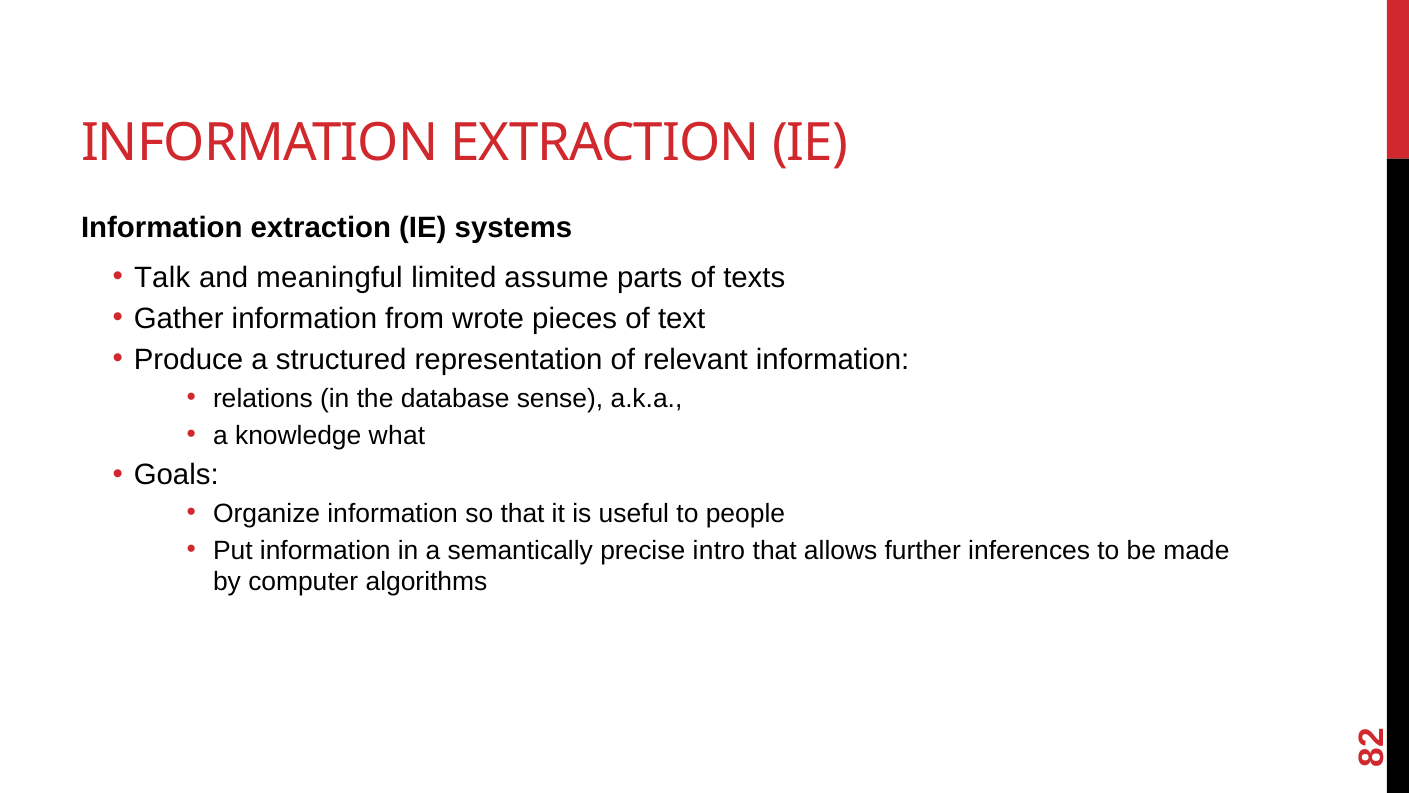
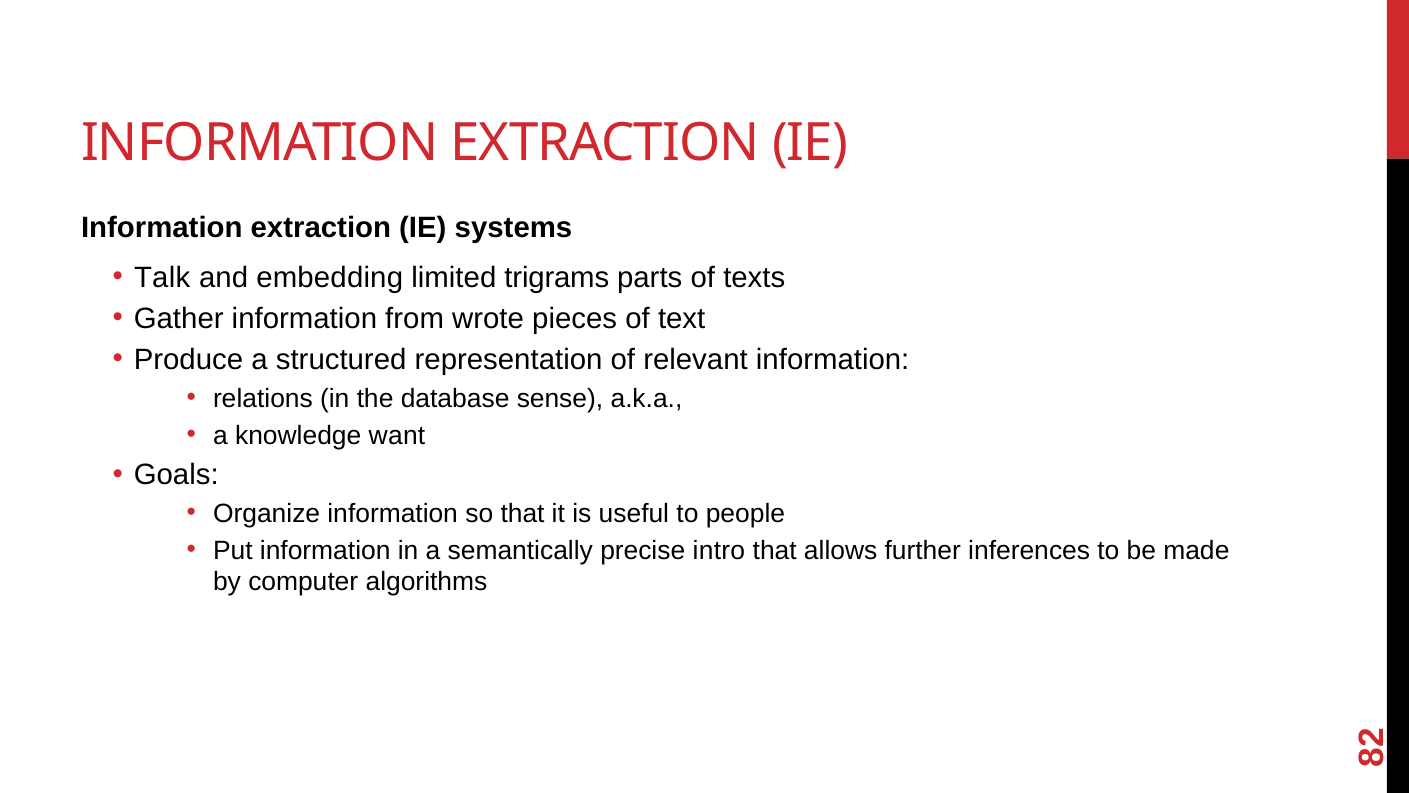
meaningful: meaningful -> embedding
assume: assume -> trigrams
what: what -> want
